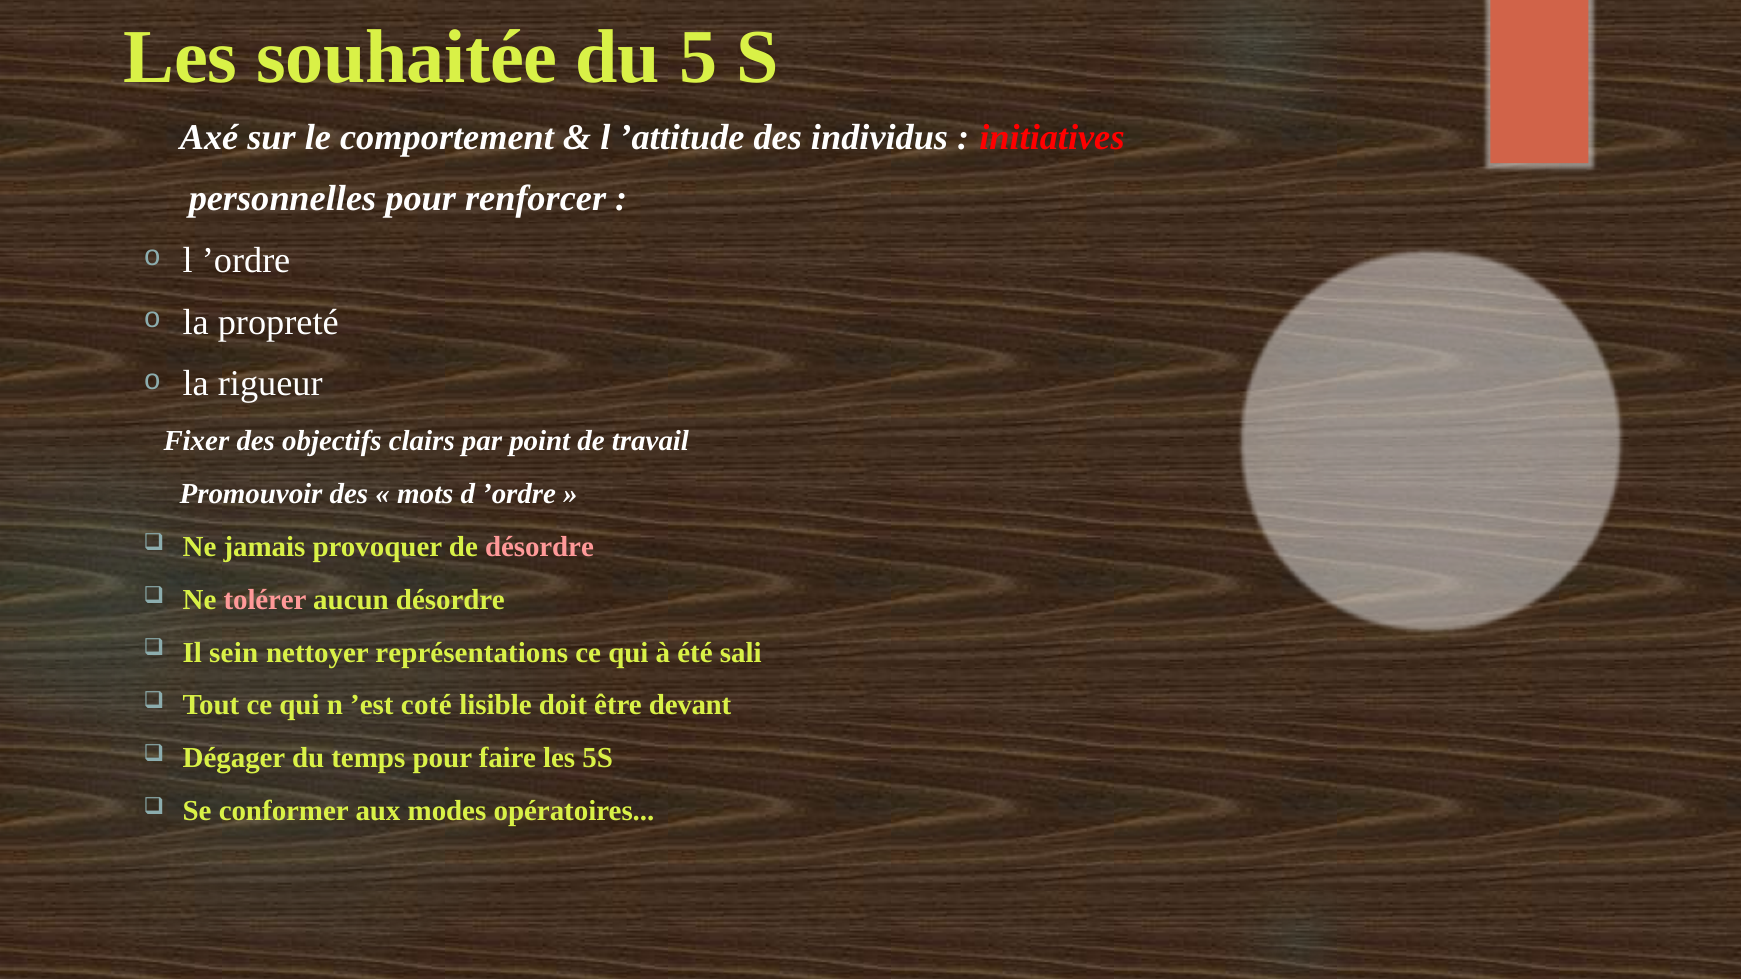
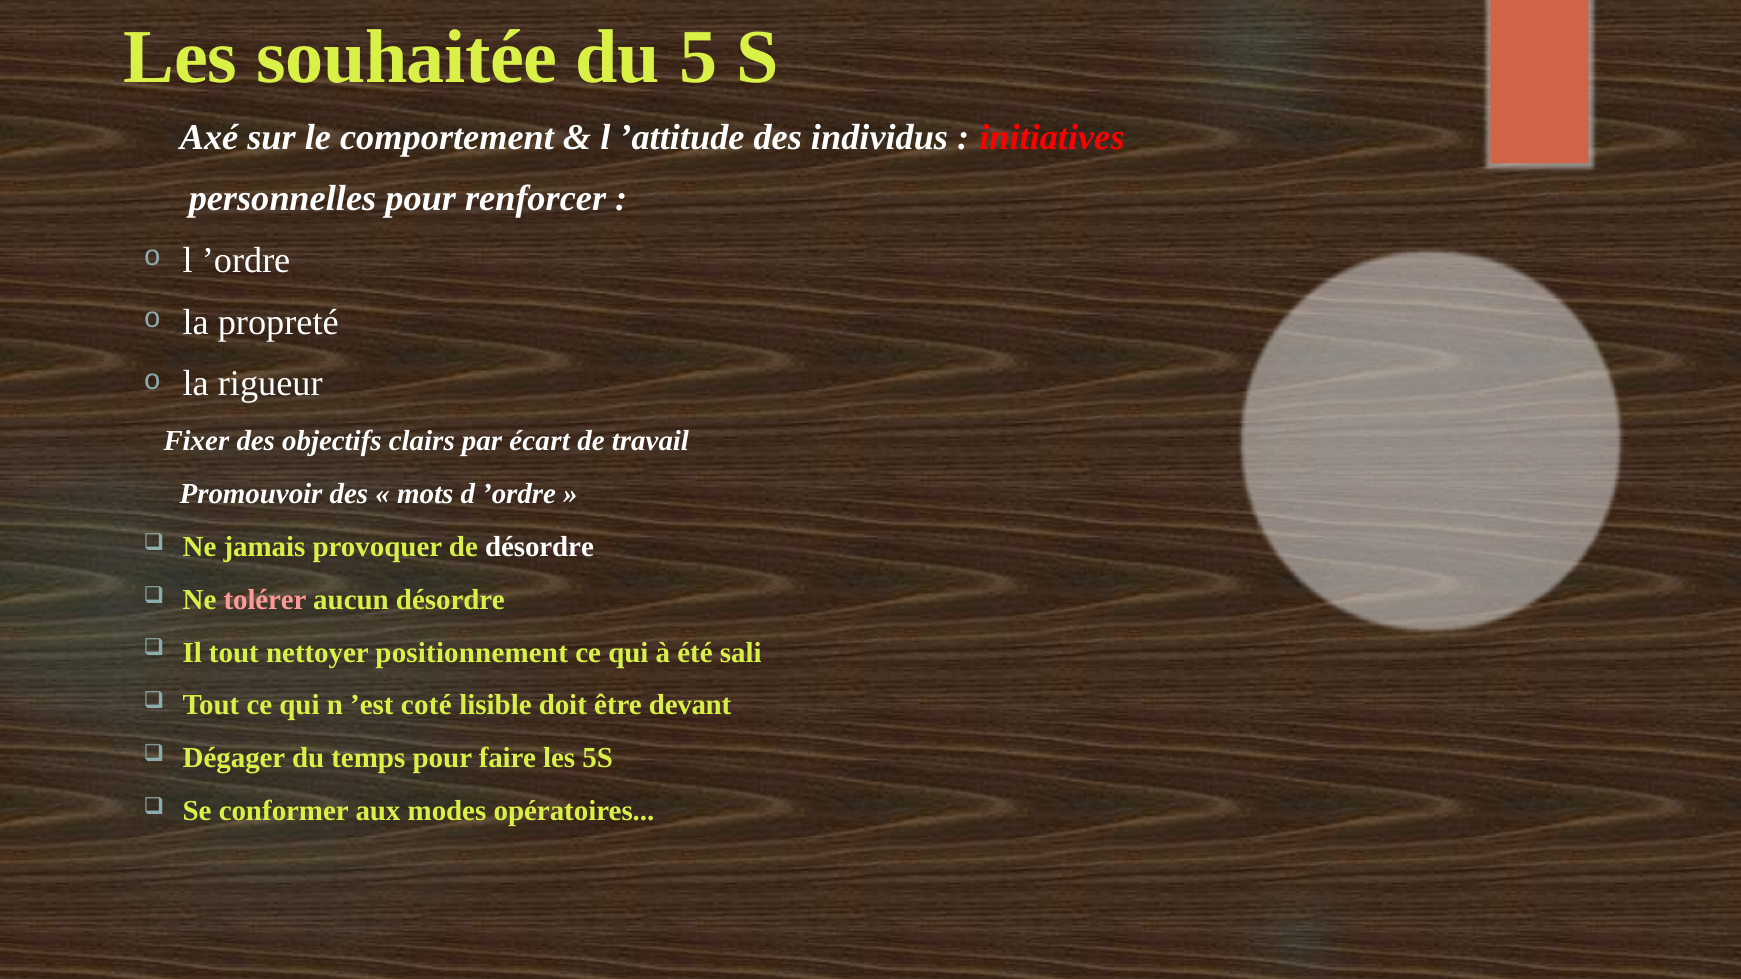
point: point -> écart
désordre at (539, 547) colour: pink -> white
Il sein: sein -> tout
représentations: représentations -> positionnement
